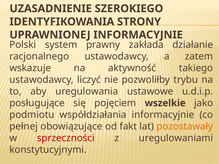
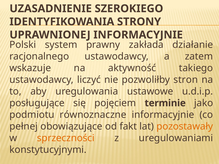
trybu: trybu -> stron
wszelkie: wszelkie -> terminie
współdziałania: współdziałania -> równoznaczne
sprzeczności colour: red -> orange
